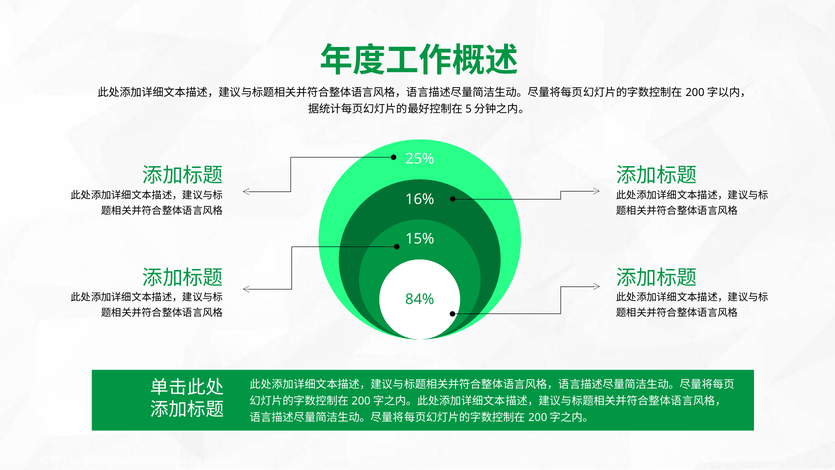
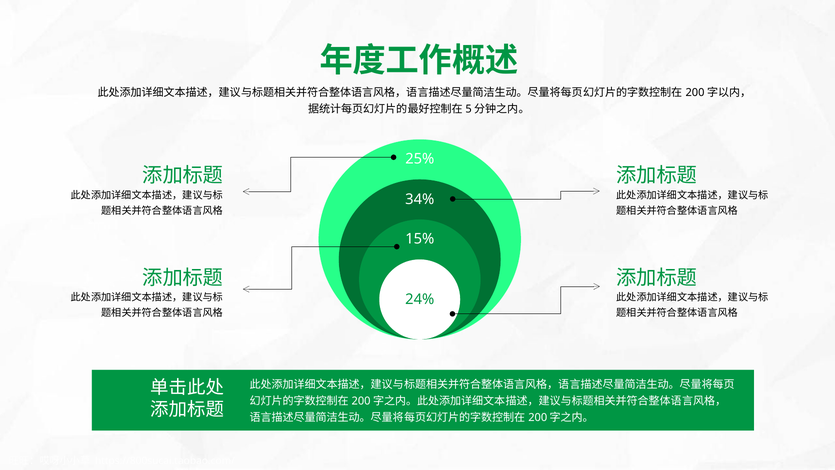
16%: 16% -> 34%
84%: 84% -> 24%
